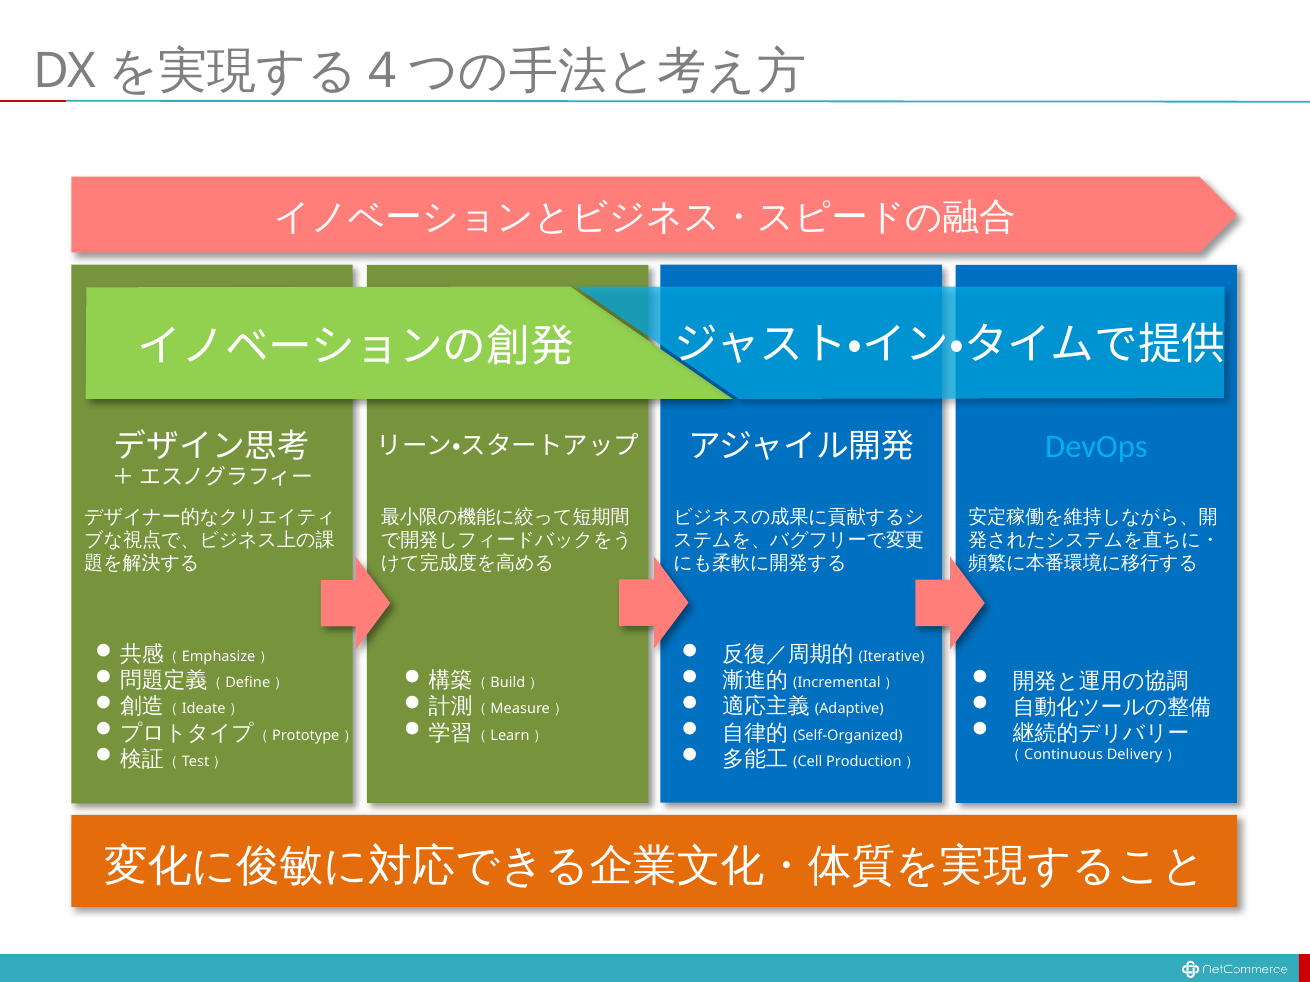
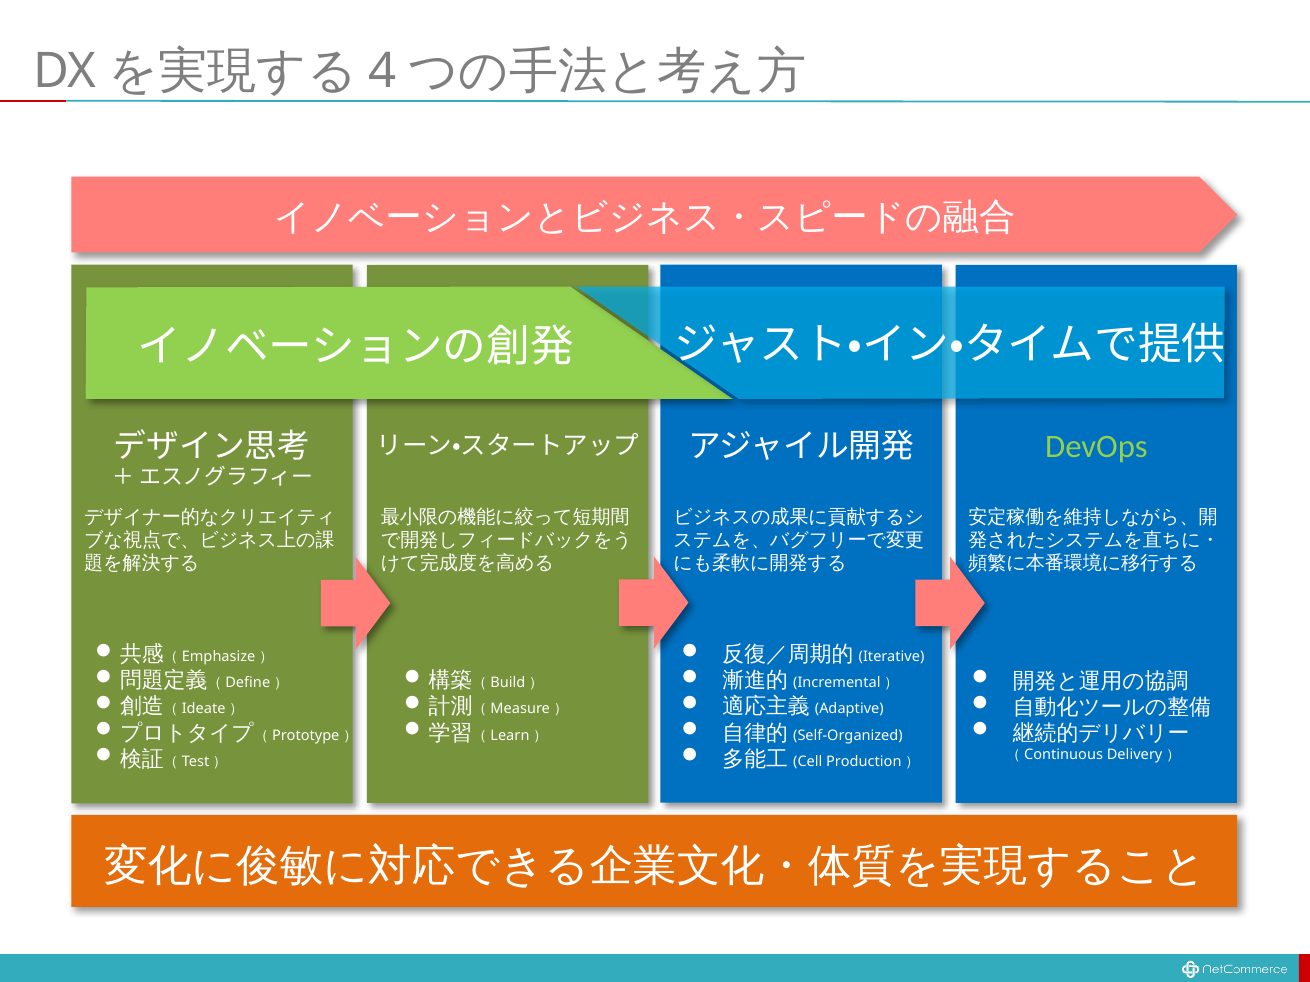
DevOps colour: light blue -> light green
